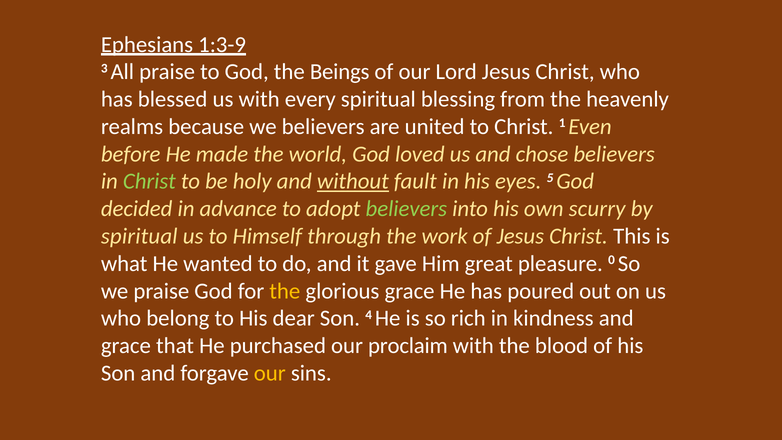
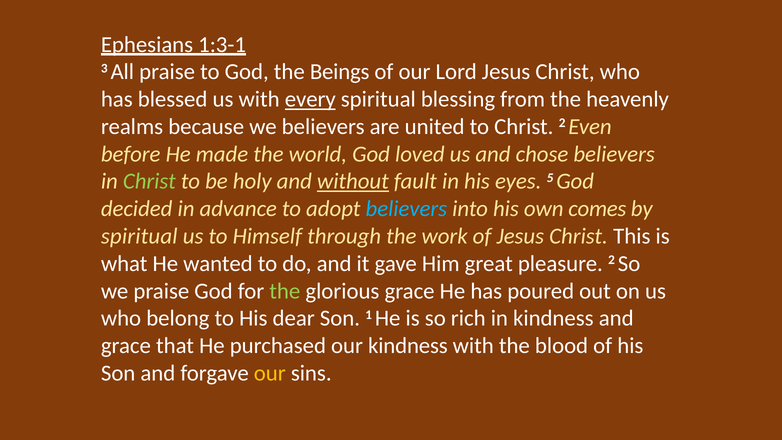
1:3-9: 1:3-9 -> 1:3-1
every underline: none -> present
Christ 1: 1 -> 2
believers at (406, 209) colour: light green -> light blue
scurry: scurry -> comes
pleasure 0: 0 -> 2
the at (285, 291) colour: yellow -> light green
4: 4 -> 1
our proclaim: proclaim -> kindness
